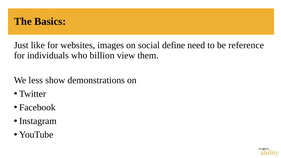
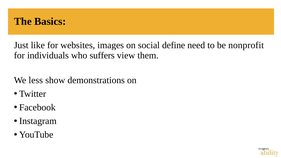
reference: reference -> nonprofit
billion: billion -> suffers
